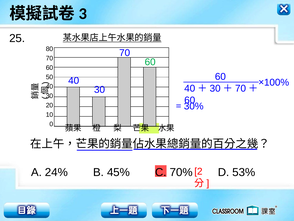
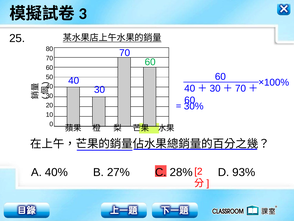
24%: 24% -> 40%
45%: 45% -> 27%
70%: 70% -> 28%
53%: 53% -> 93%
